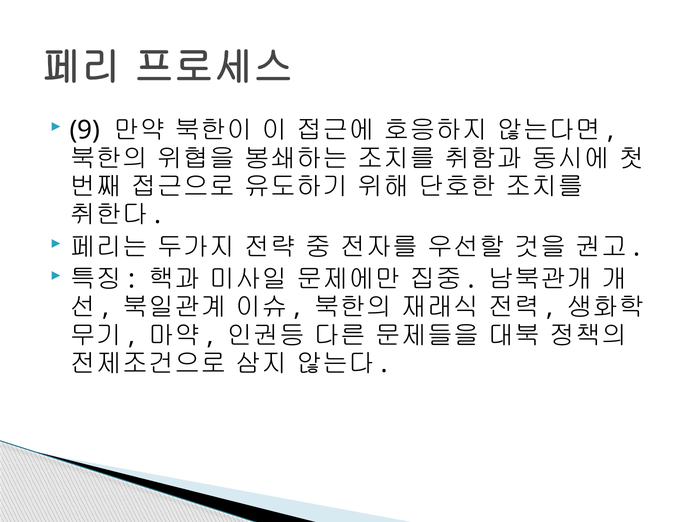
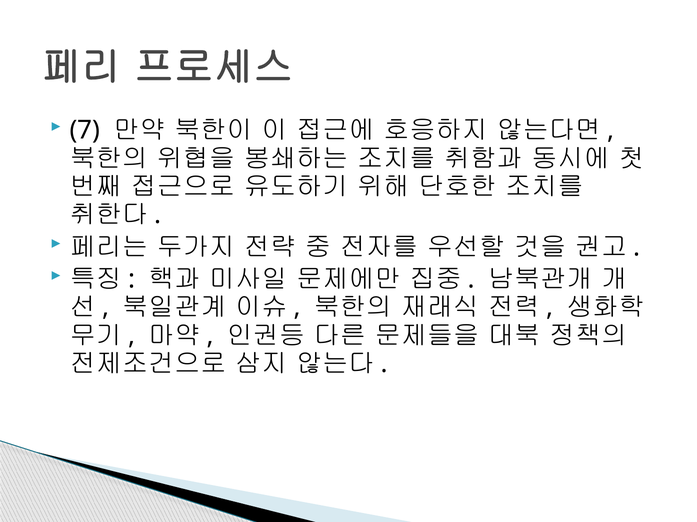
9: 9 -> 7
